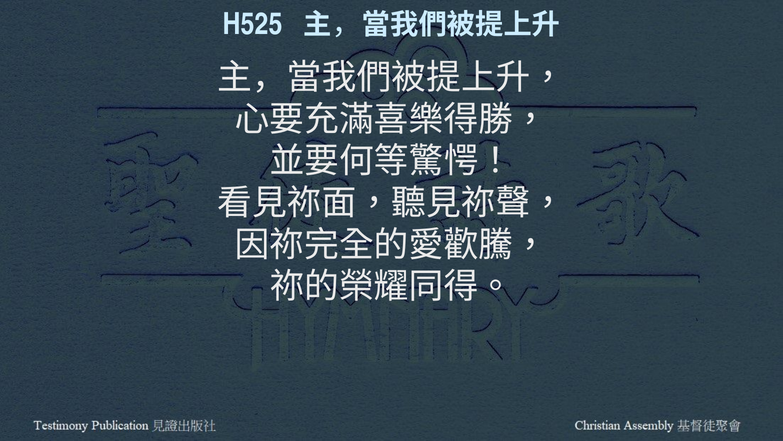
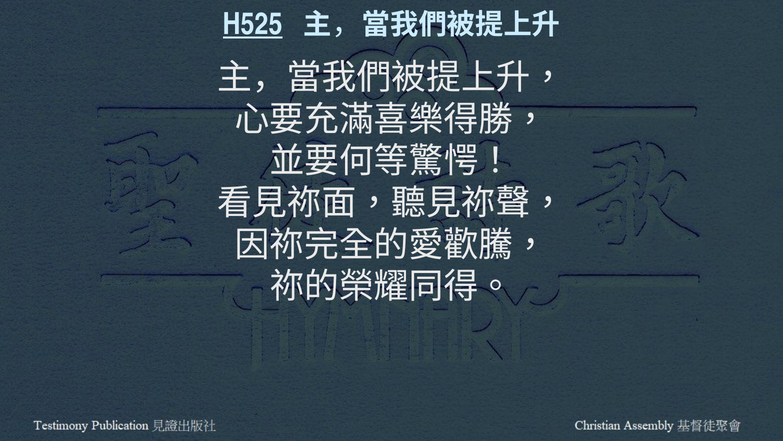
H525 underline: none -> present
